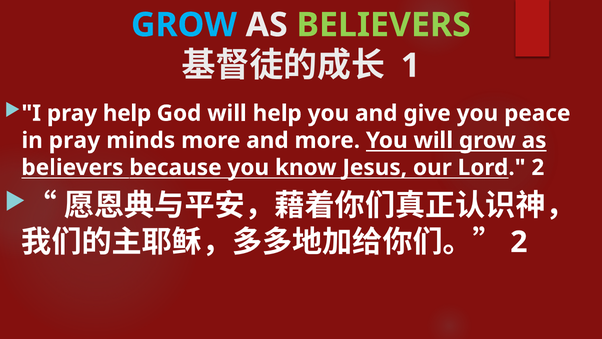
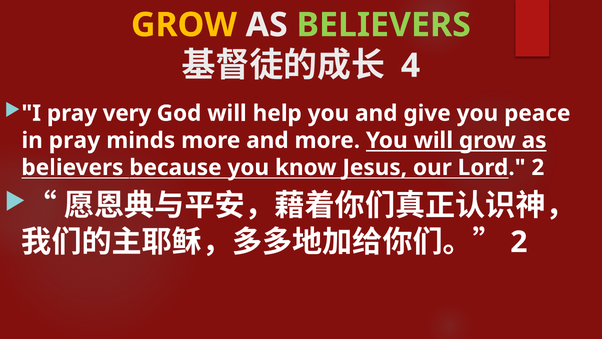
GROW at (184, 25) colour: light blue -> yellow
1: 1 -> 4
pray help: help -> very
